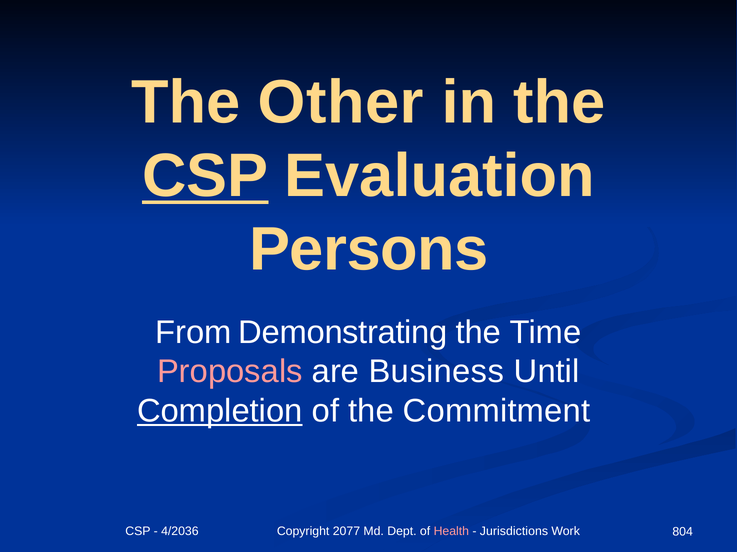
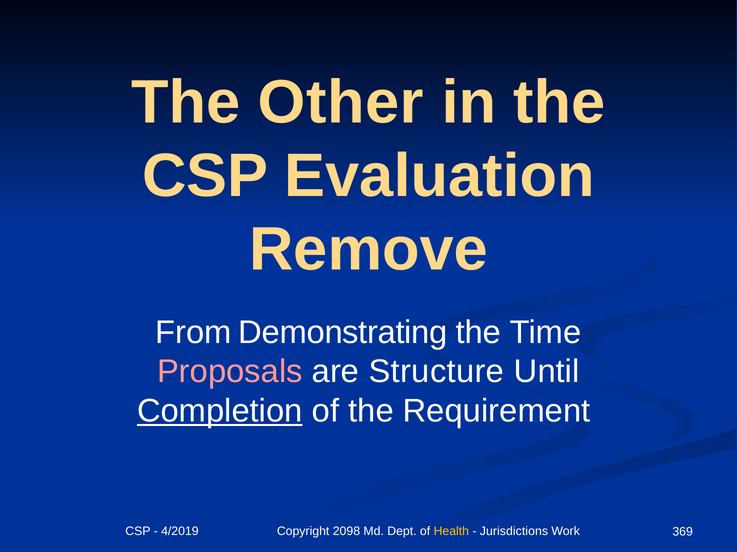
CSP at (205, 176) underline: present -> none
Persons: Persons -> Remove
Business: Business -> Structure
Commitment: Commitment -> Requirement
4/2036: 4/2036 -> 4/2019
2077: 2077 -> 2098
Health colour: pink -> yellow
804: 804 -> 369
